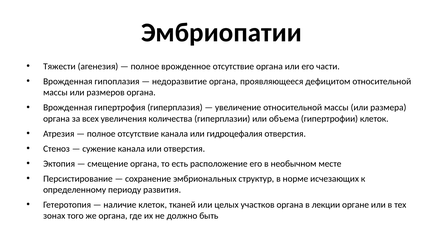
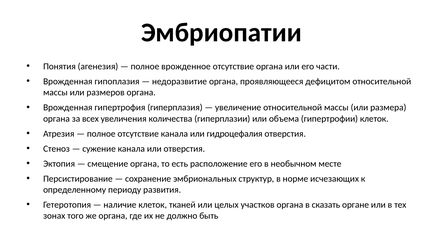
Тяжести: Тяжести -> Понятия
лекции: лекции -> сказать
